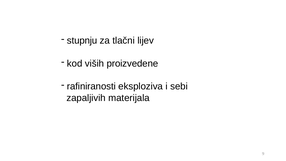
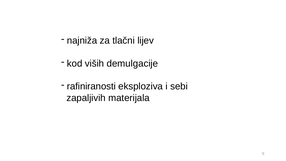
stupnju: stupnju -> najniža
proizvedene: proizvedene -> demulgacije
